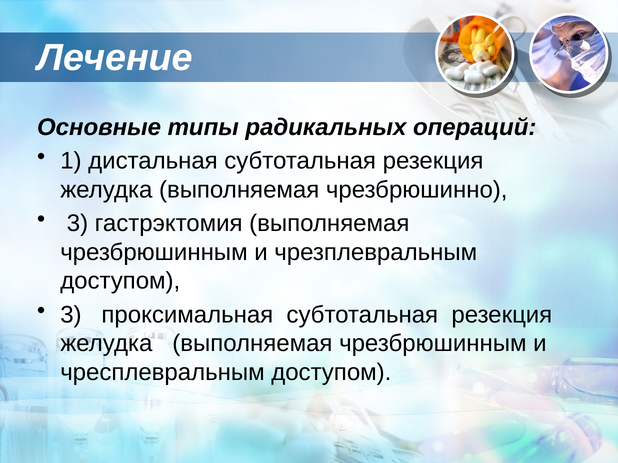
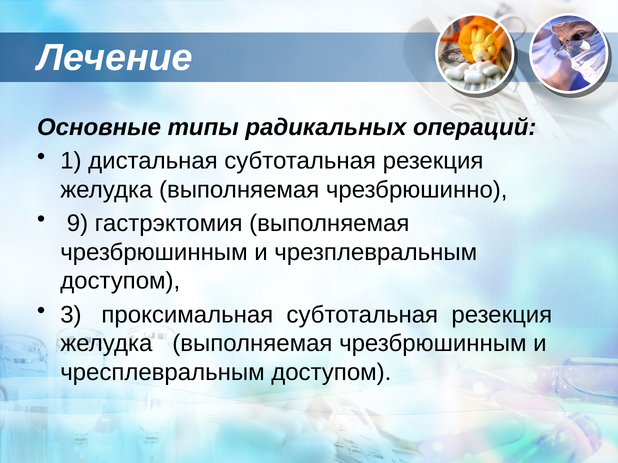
3 at (78, 224): 3 -> 9
